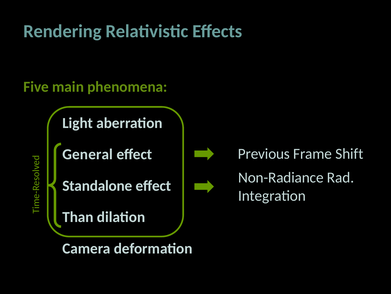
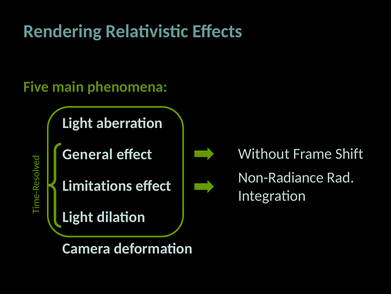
Previous: Previous -> Without
Standalone: Standalone -> Limitations
Than at (78, 217): Than -> Light
